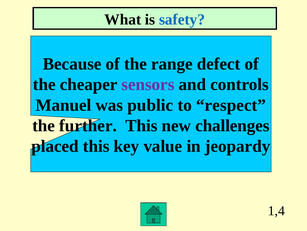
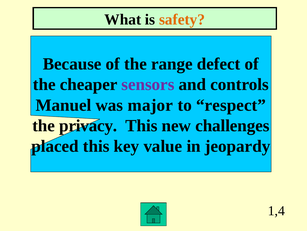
safety colour: blue -> orange
public: public -> major
further: further -> privacy
